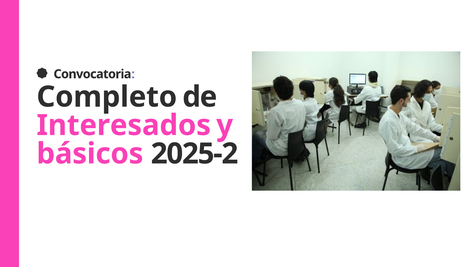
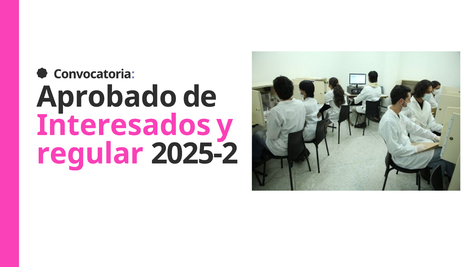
Completo: Completo -> Aprobado
básicos: básicos -> regular
